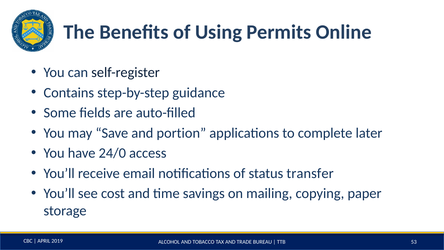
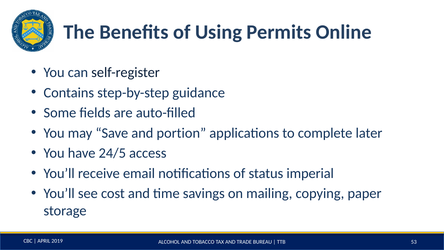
24/0: 24/0 -> 24/5
transfer: transfer -> imperial
